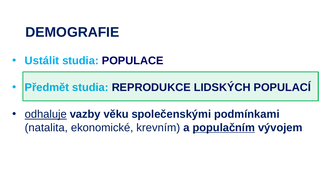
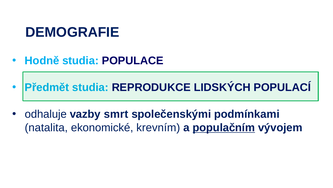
Ustálit: Ustálit -> Hodně
odhaluje underline: present -> none
věku: věku -> smrt
